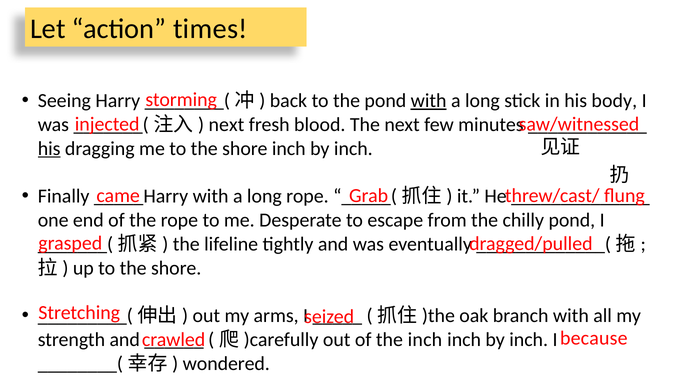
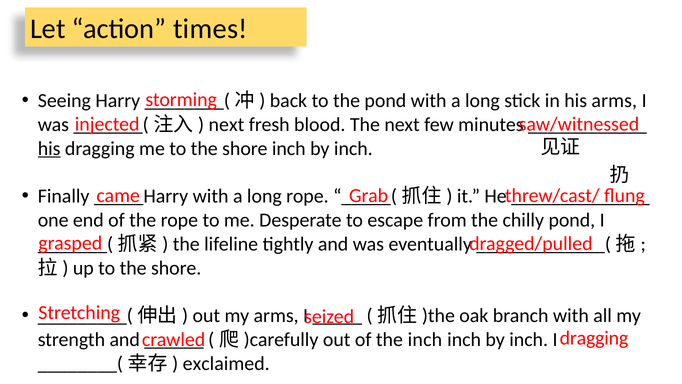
with at (429, 101) underline: present -> none
his body: body -> arms
because at (594, 338): because -> dragging
wondered: wondered -> exclaimed
